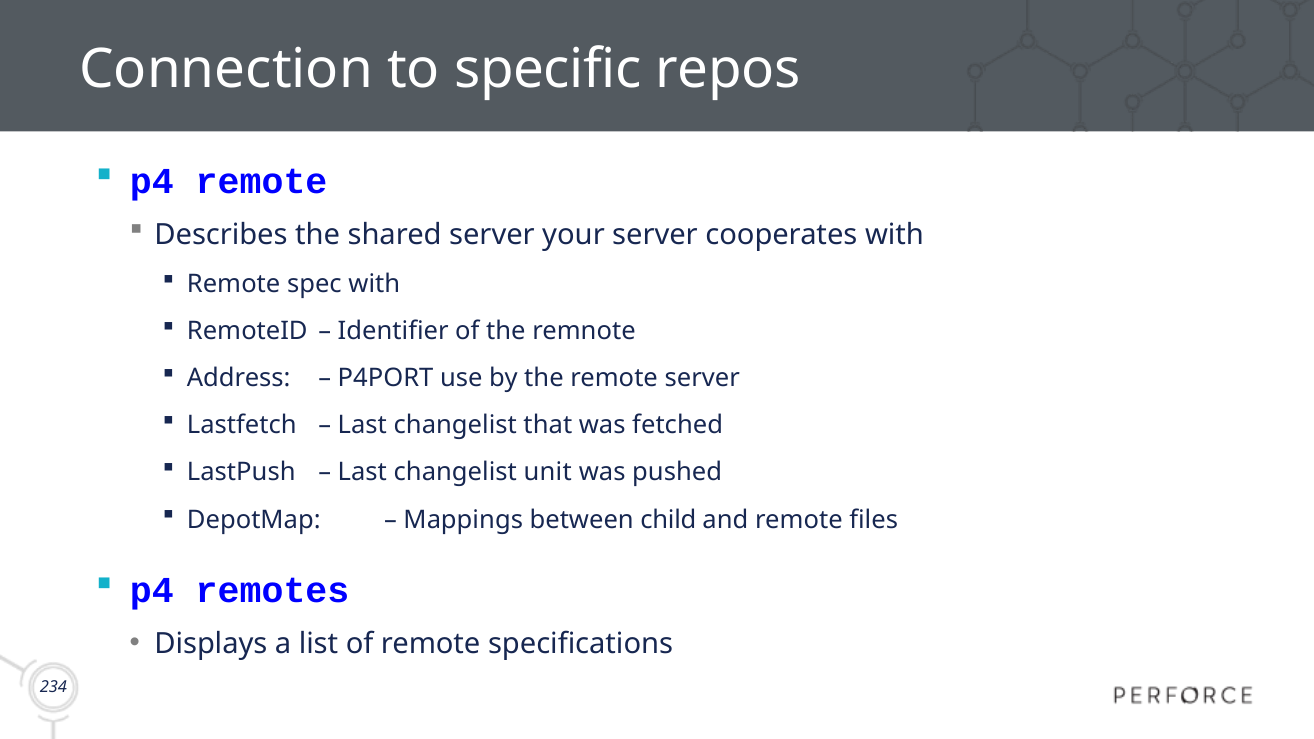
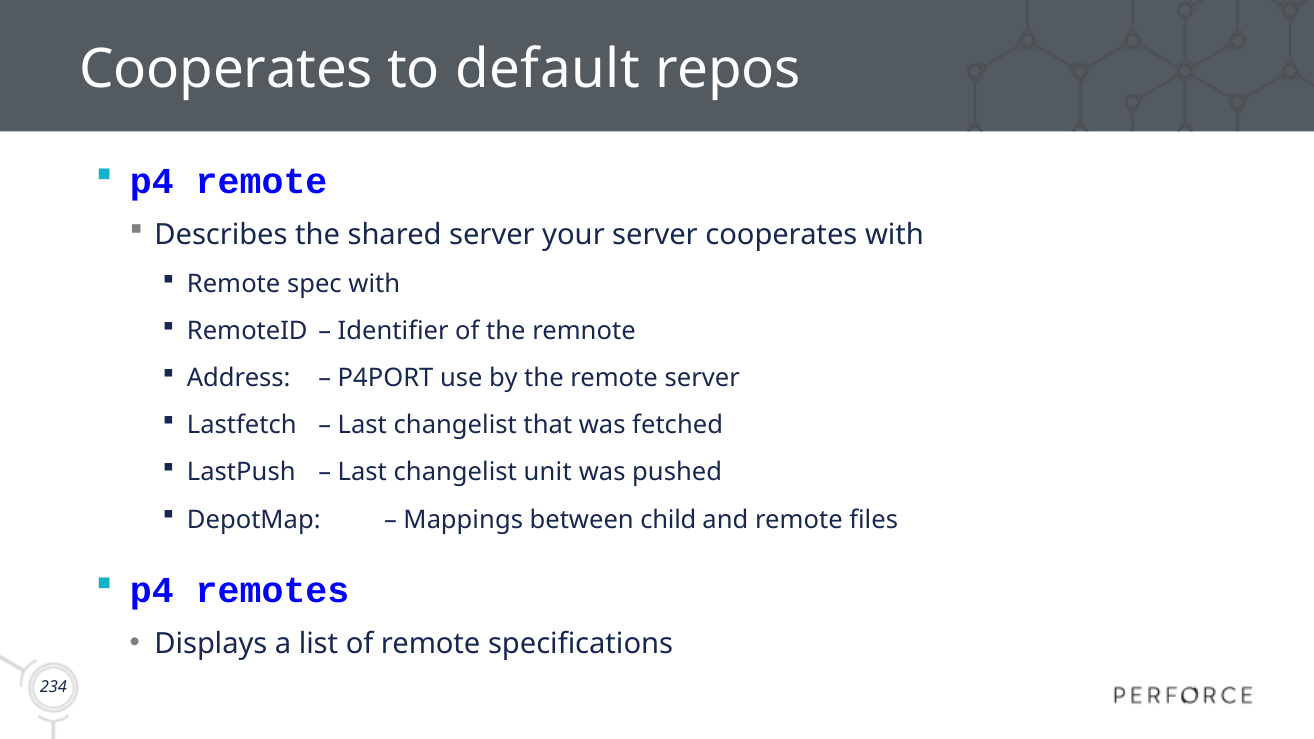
Connection at (226, 70): Connection -> Cooperates
specific: specific -> default
